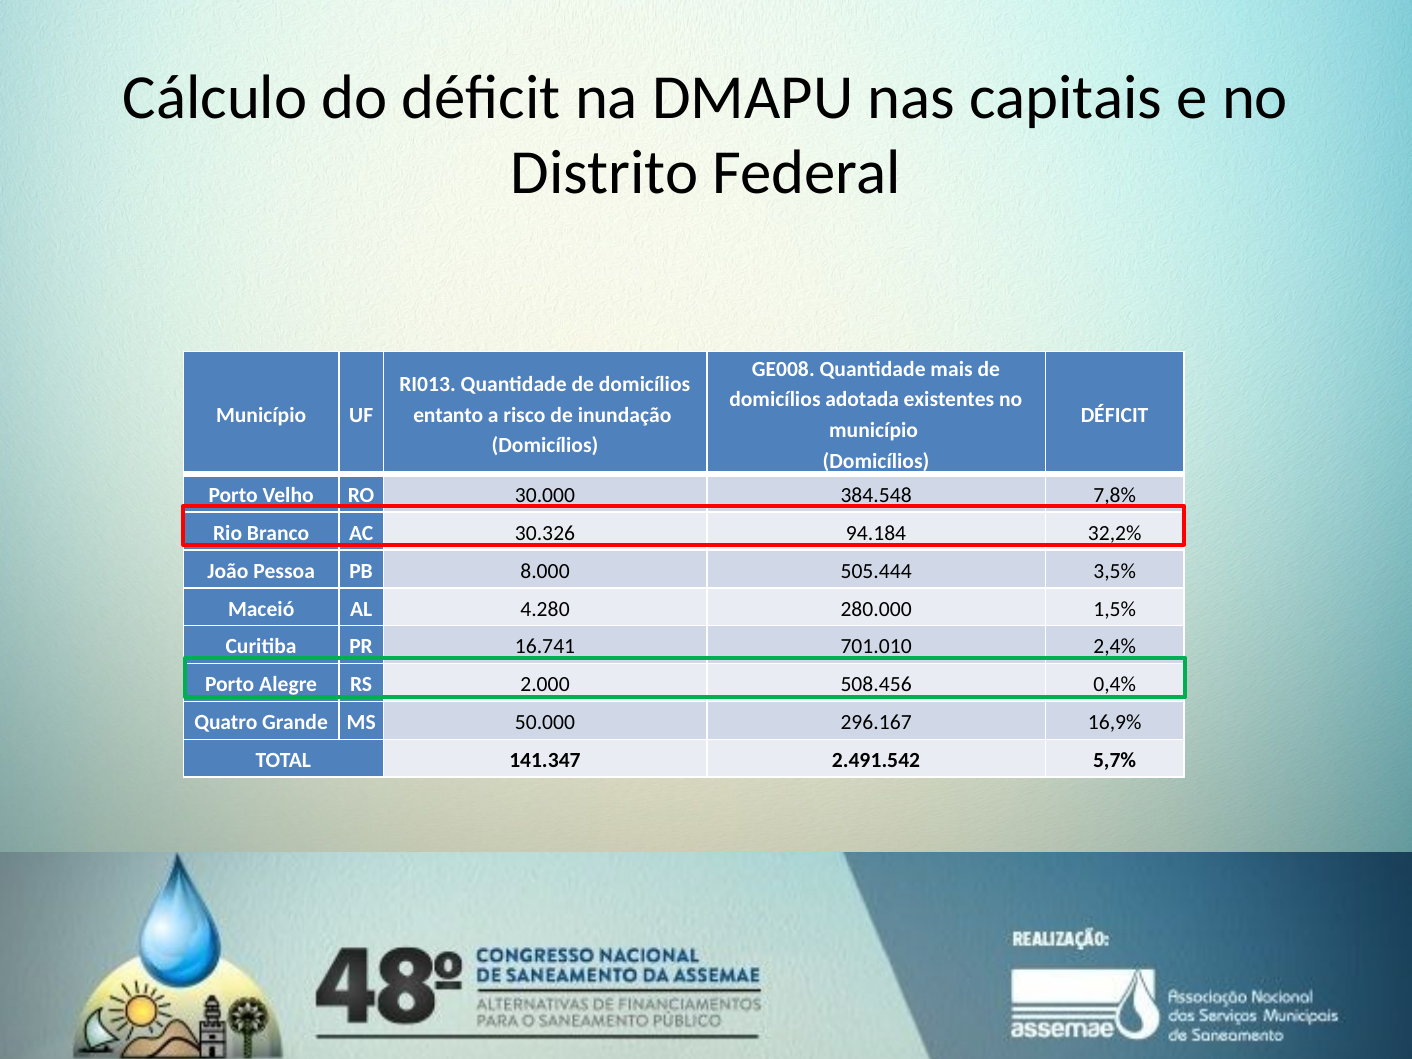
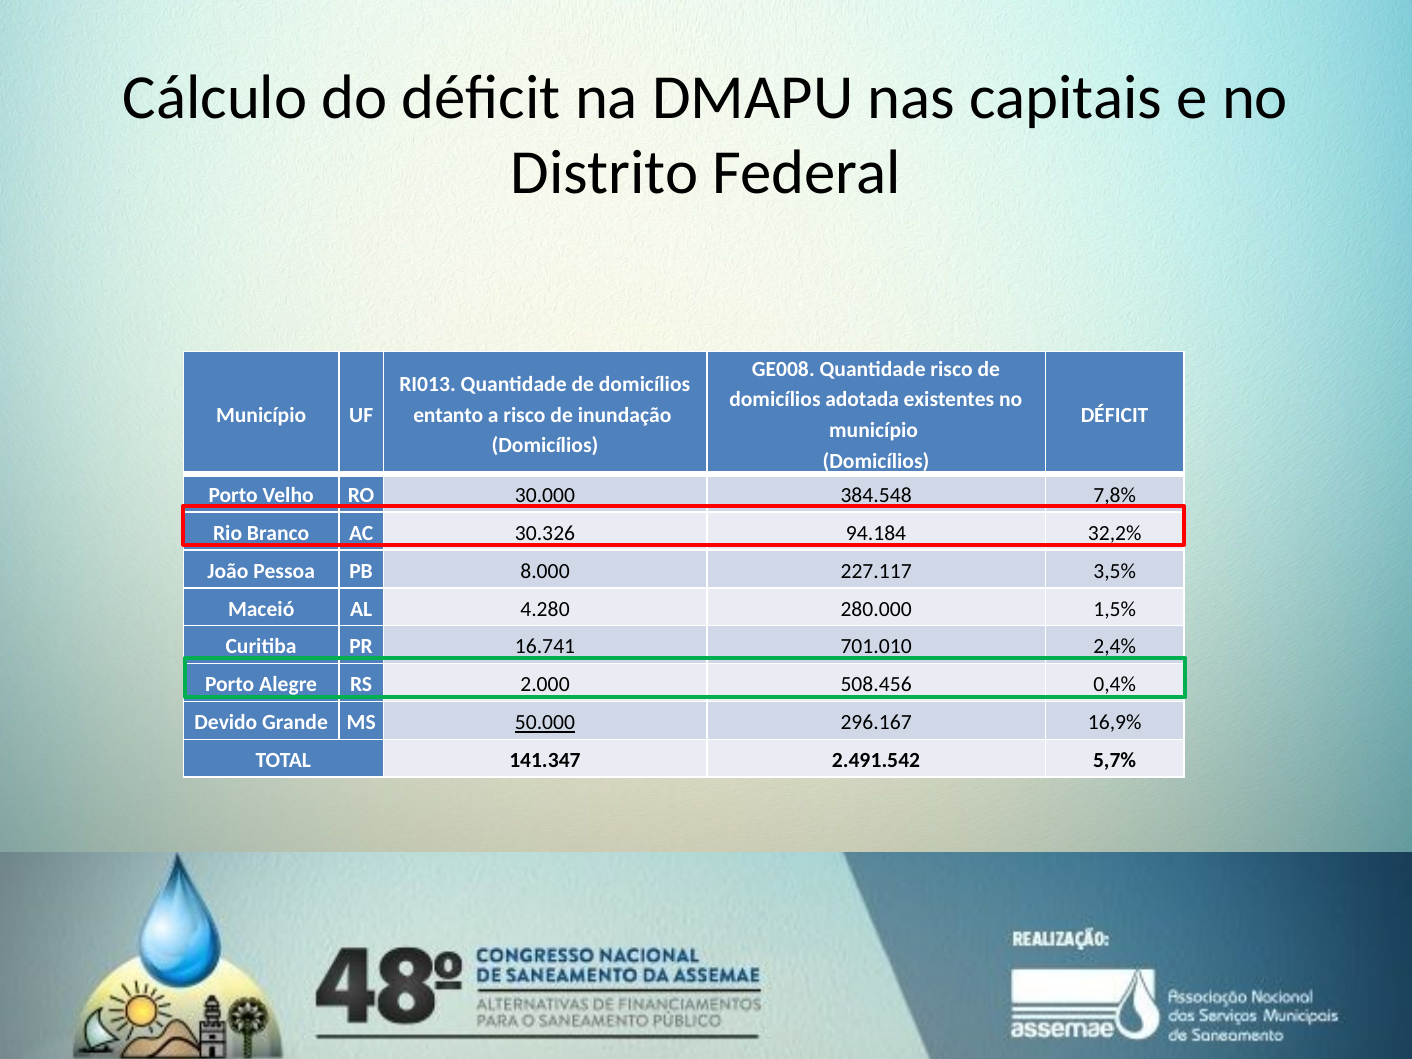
Quantidade mais: mais -> risco
505.444: 505.444 -> 227.117
Quatro: Quatro -> Devido
50.000 underline: none -> present
